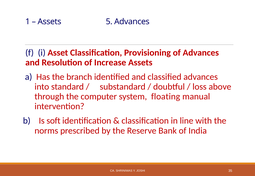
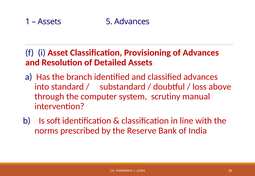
Increase: Increase -> Detailed
floating: floating -> scrutiny
